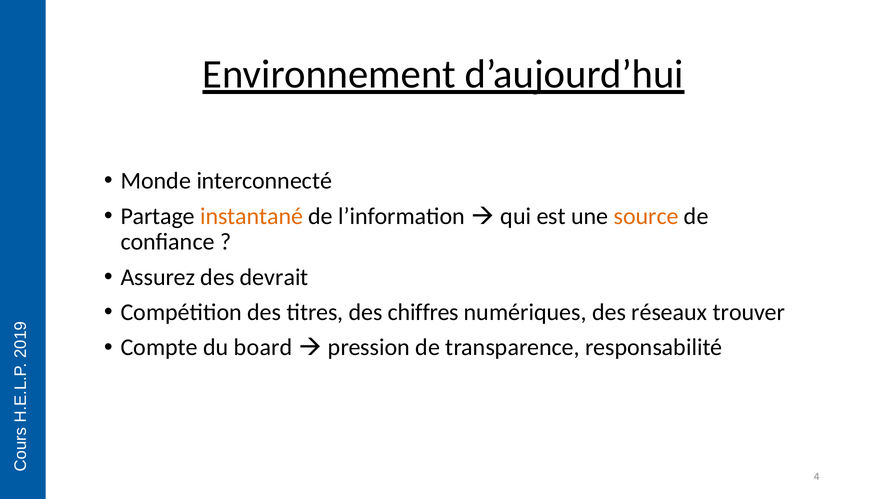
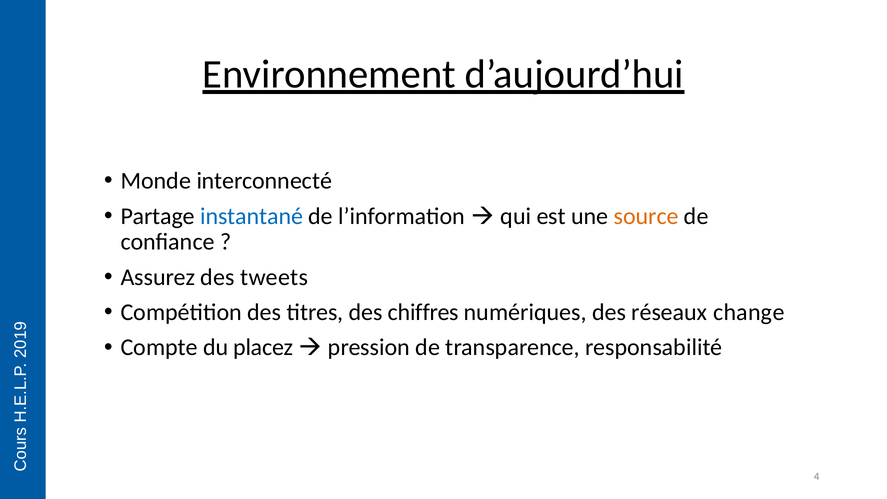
instantané colour: orange -> blue
devrait: devrait -> tweets
trouver: trouver -> change
board: board -> placez
